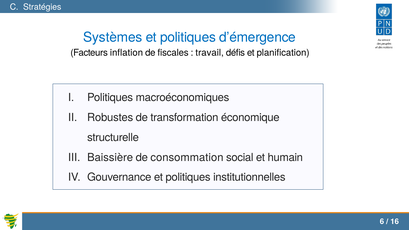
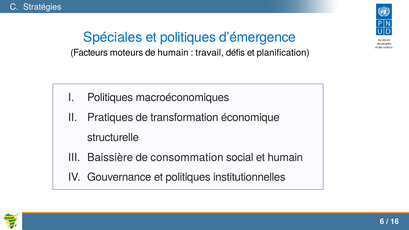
Systèmes: Systèmes -> Spéciales
inflation: inflation -> moteurs
de fiscales: fiscales -> humain
Robustes: Robustes -> Pratiques
